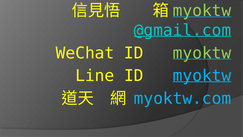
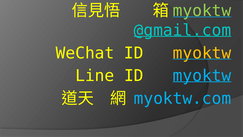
myoktw at (202, 53) colour: light green -> yellow
